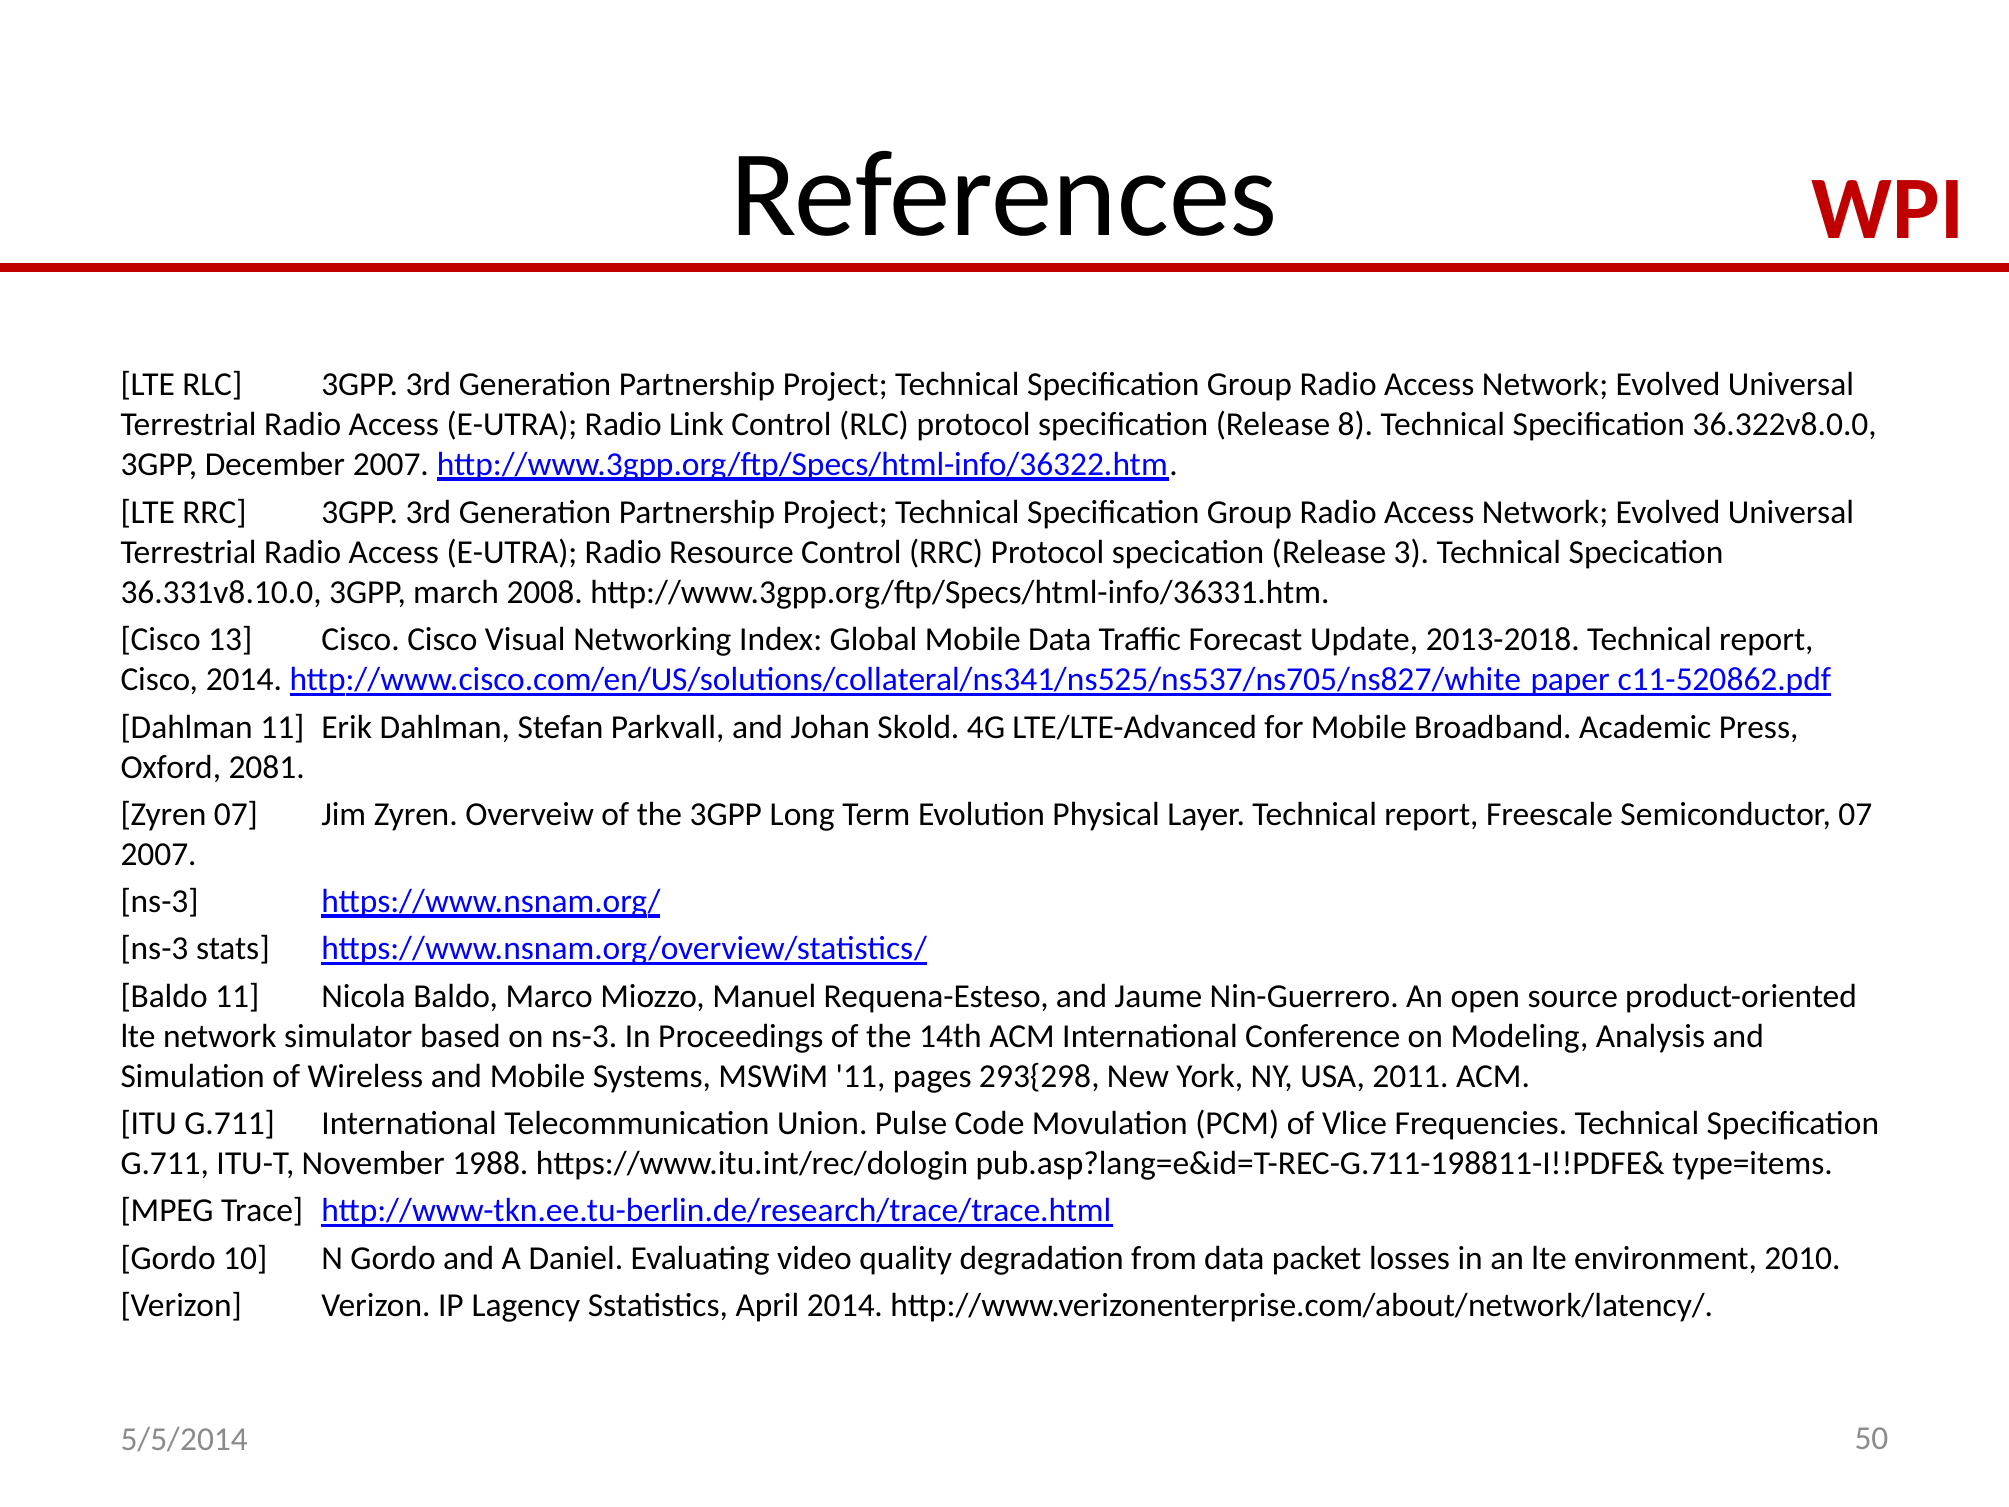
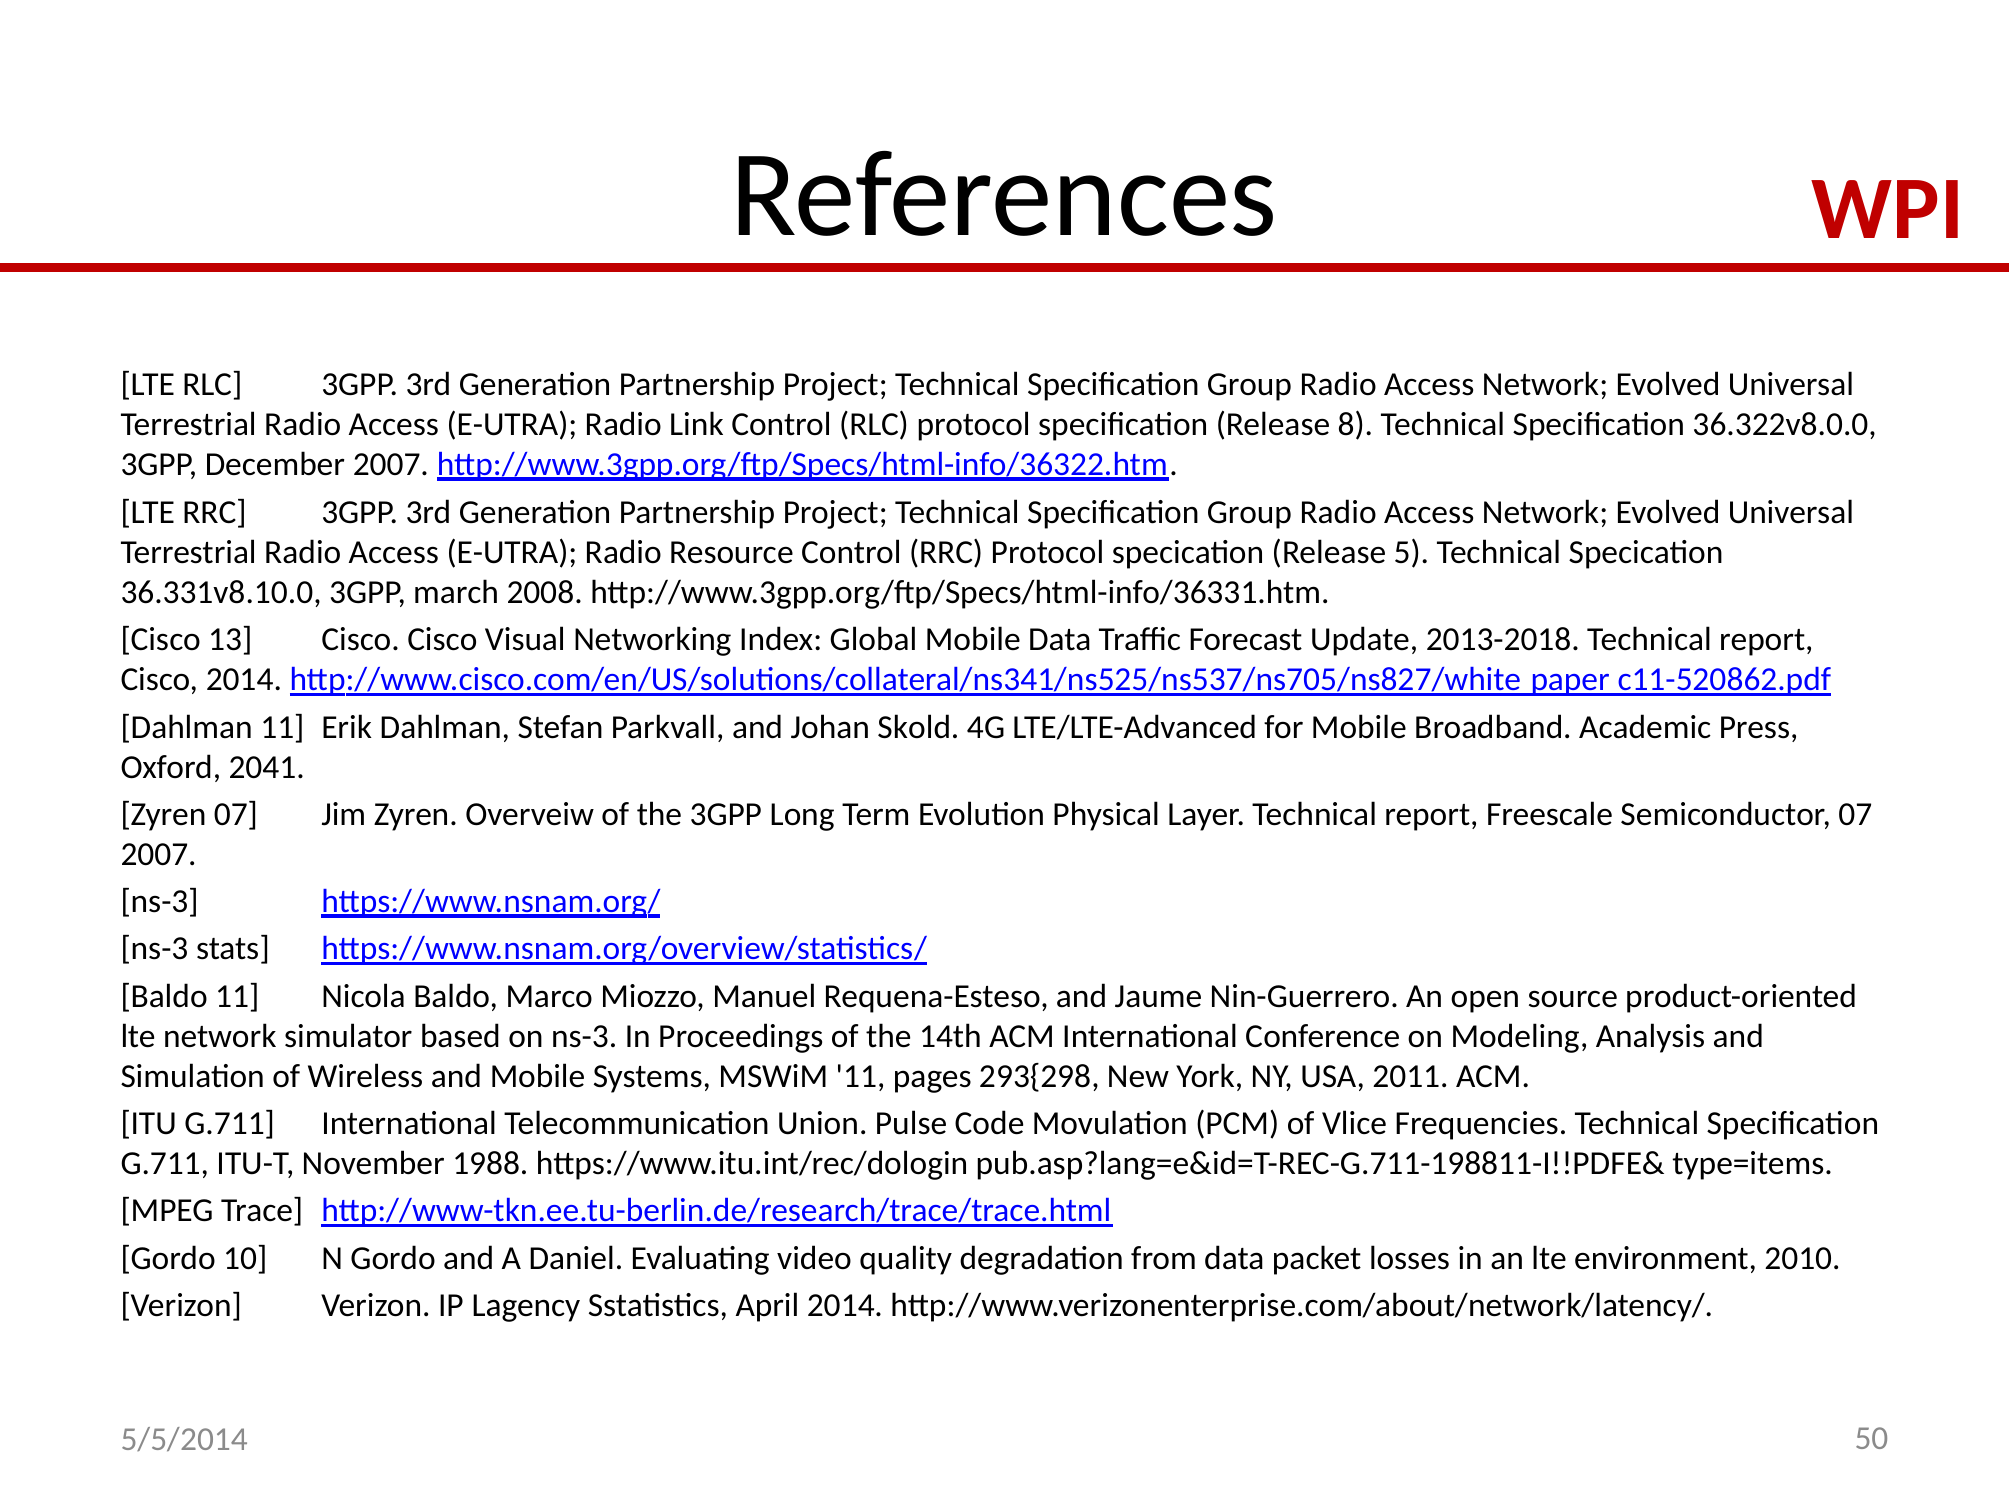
3: 3 -> 5
2081: 2081 -> 2041
